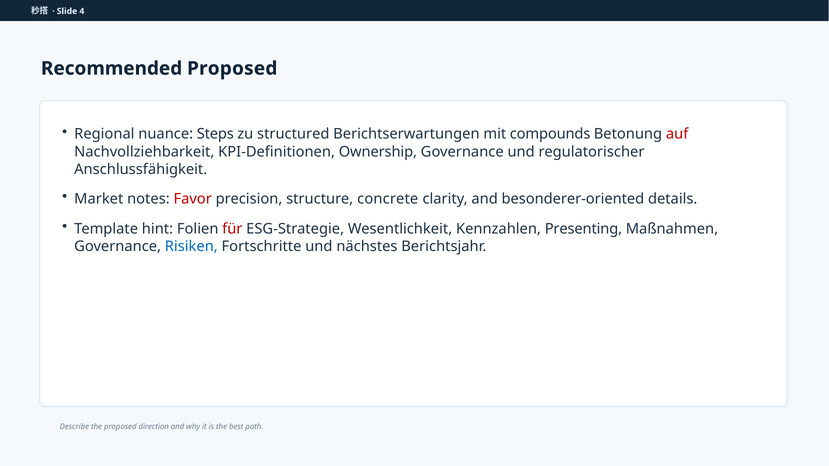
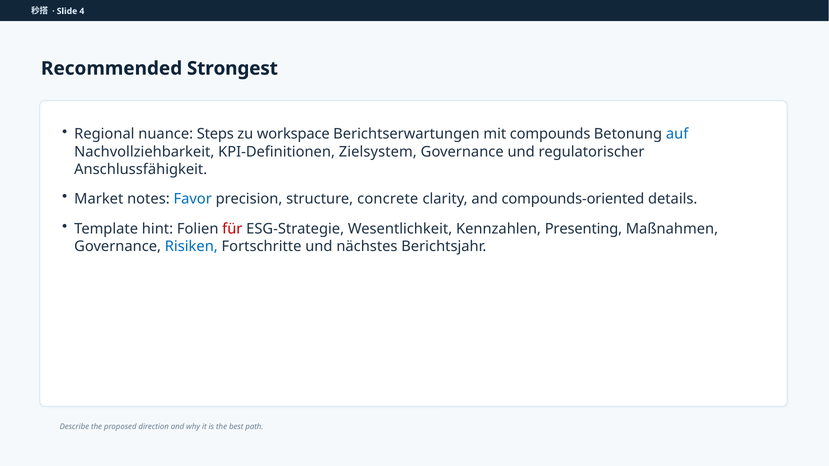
Recommended Proposed: Proposed -> Strongest
structured: structured -> workspace
auf colour: red -> blue
Ownership: Ownership -> Zielsystem
Favor colour: red -> blue
besonderer-oriented: besonderer-oriented -> compounds-oriented
